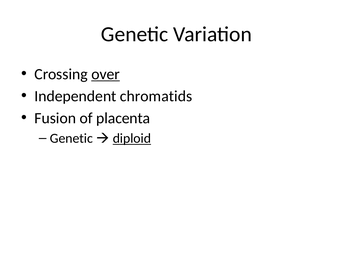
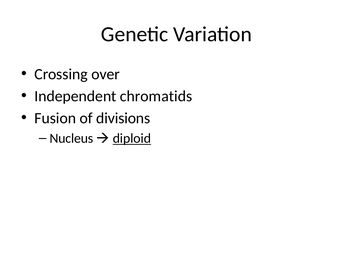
over underline: present -> none
placenta: placenta -> divisions
Genetic at (71, 138): Genetic -> Nucleus
